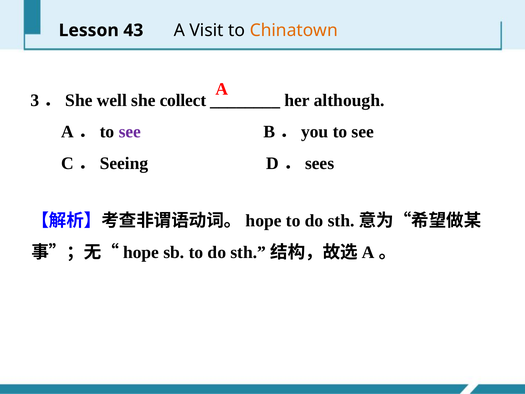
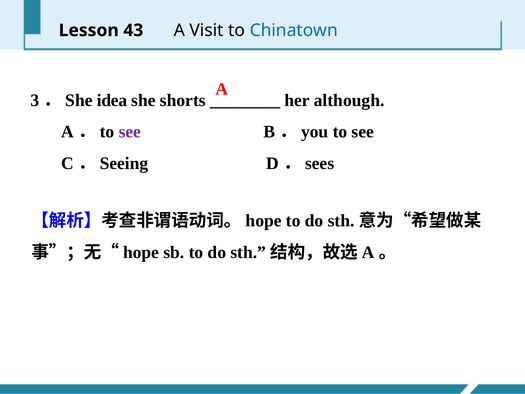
Chinatown colour: orange -> blue
well: well -> idea
collect: collect -> shorts
